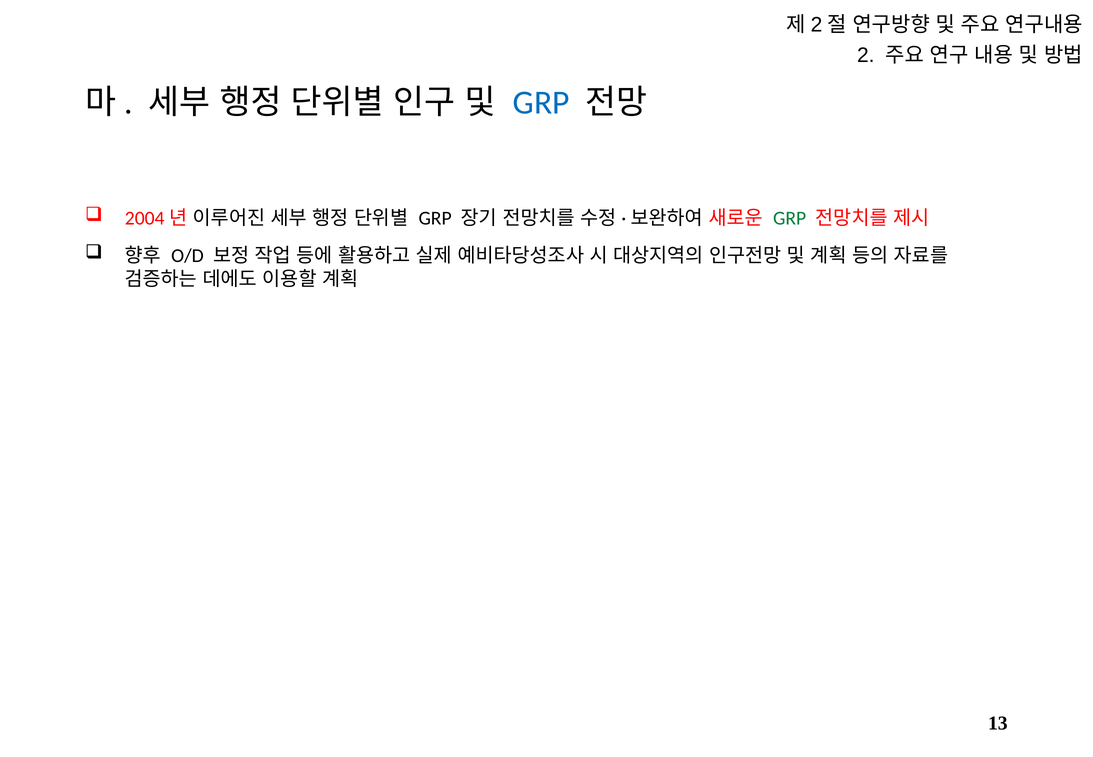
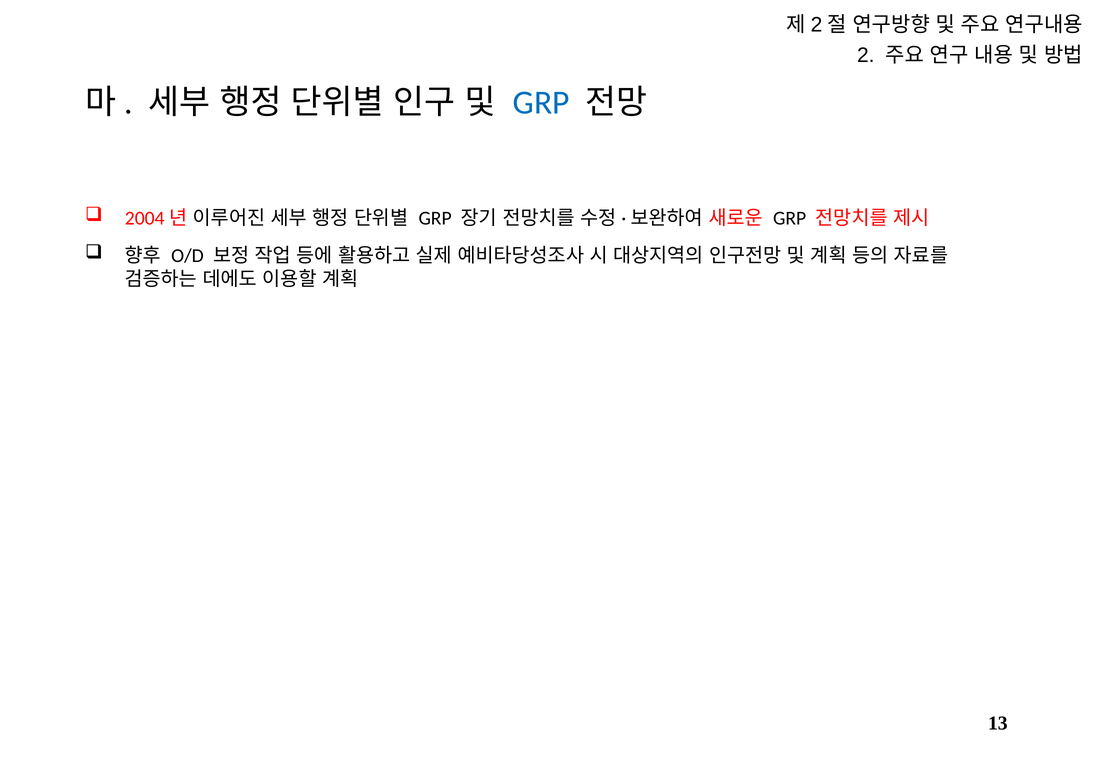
GRP at (790, 218) colour: green -> black
